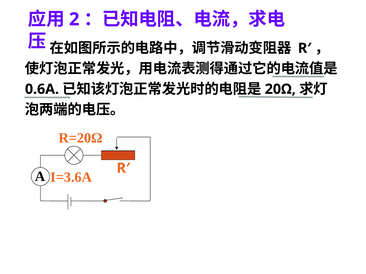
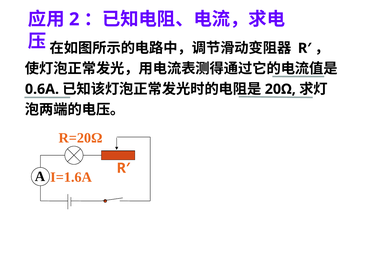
I=3.6A: I=3.6A -> I=1.6A
